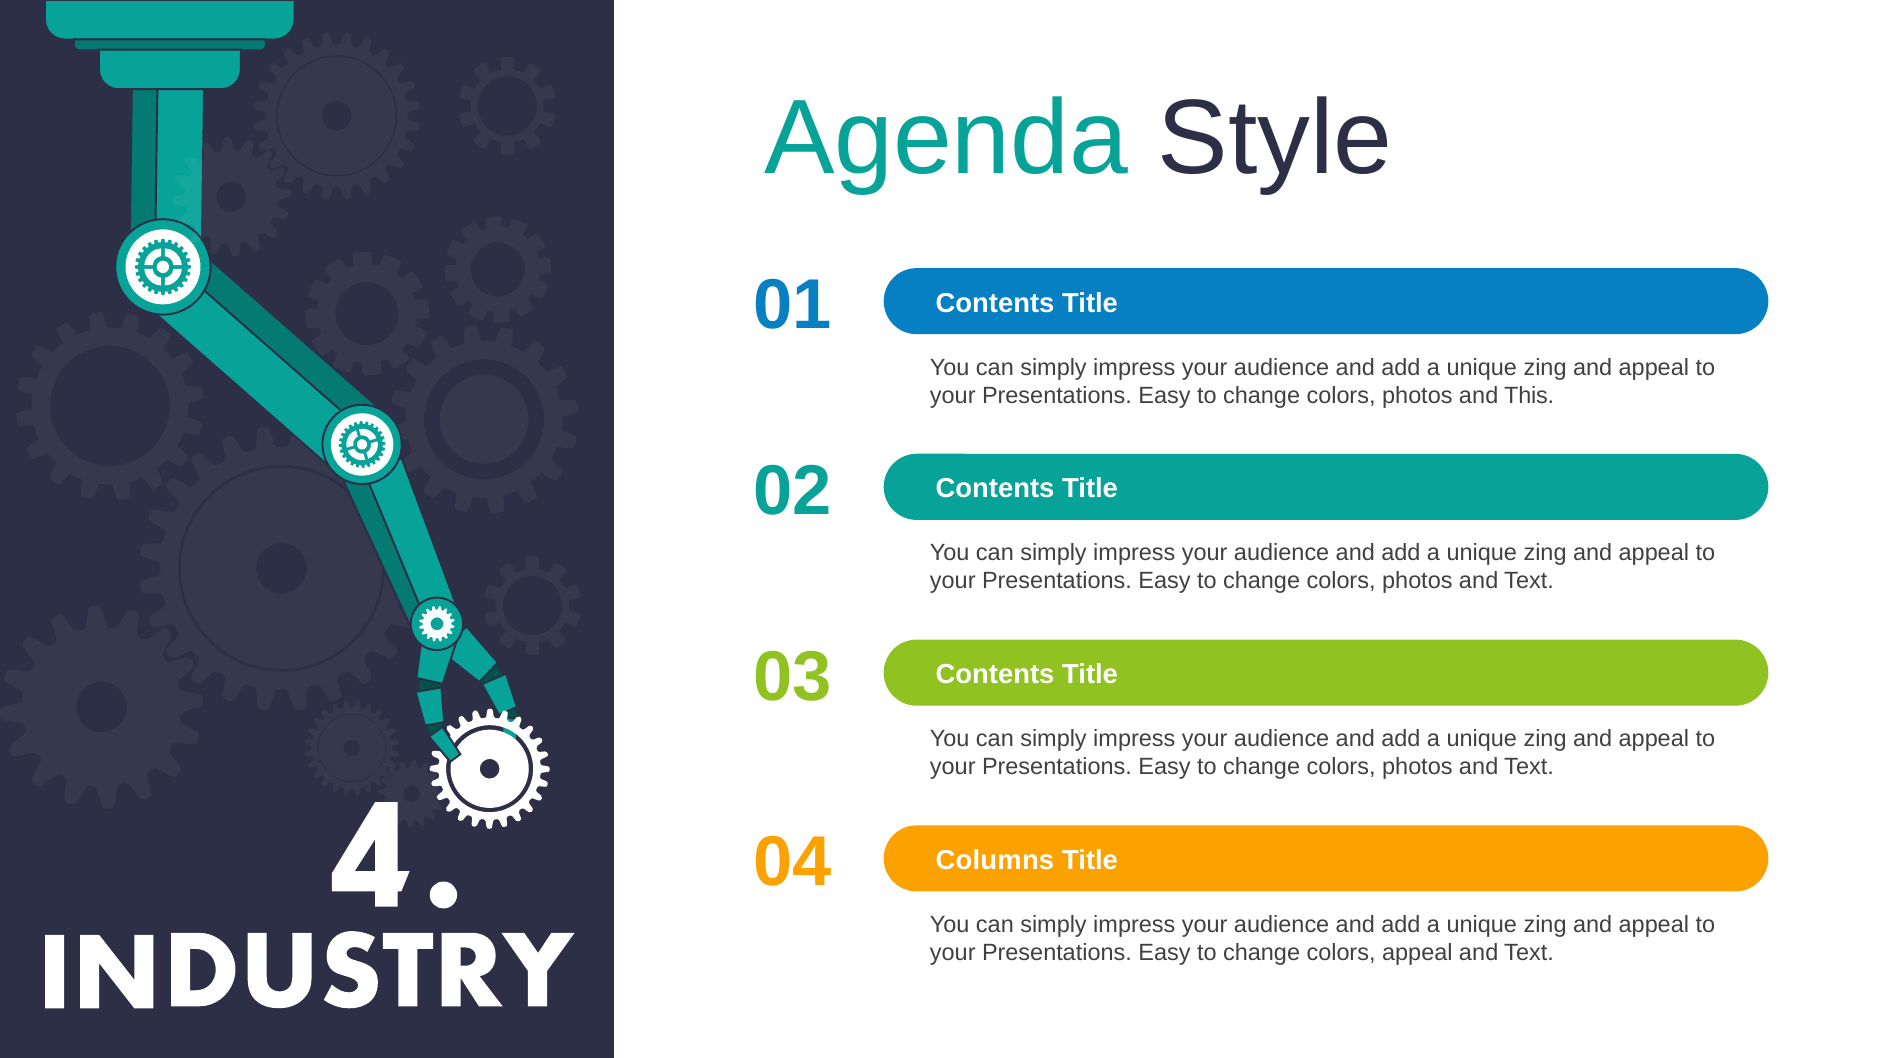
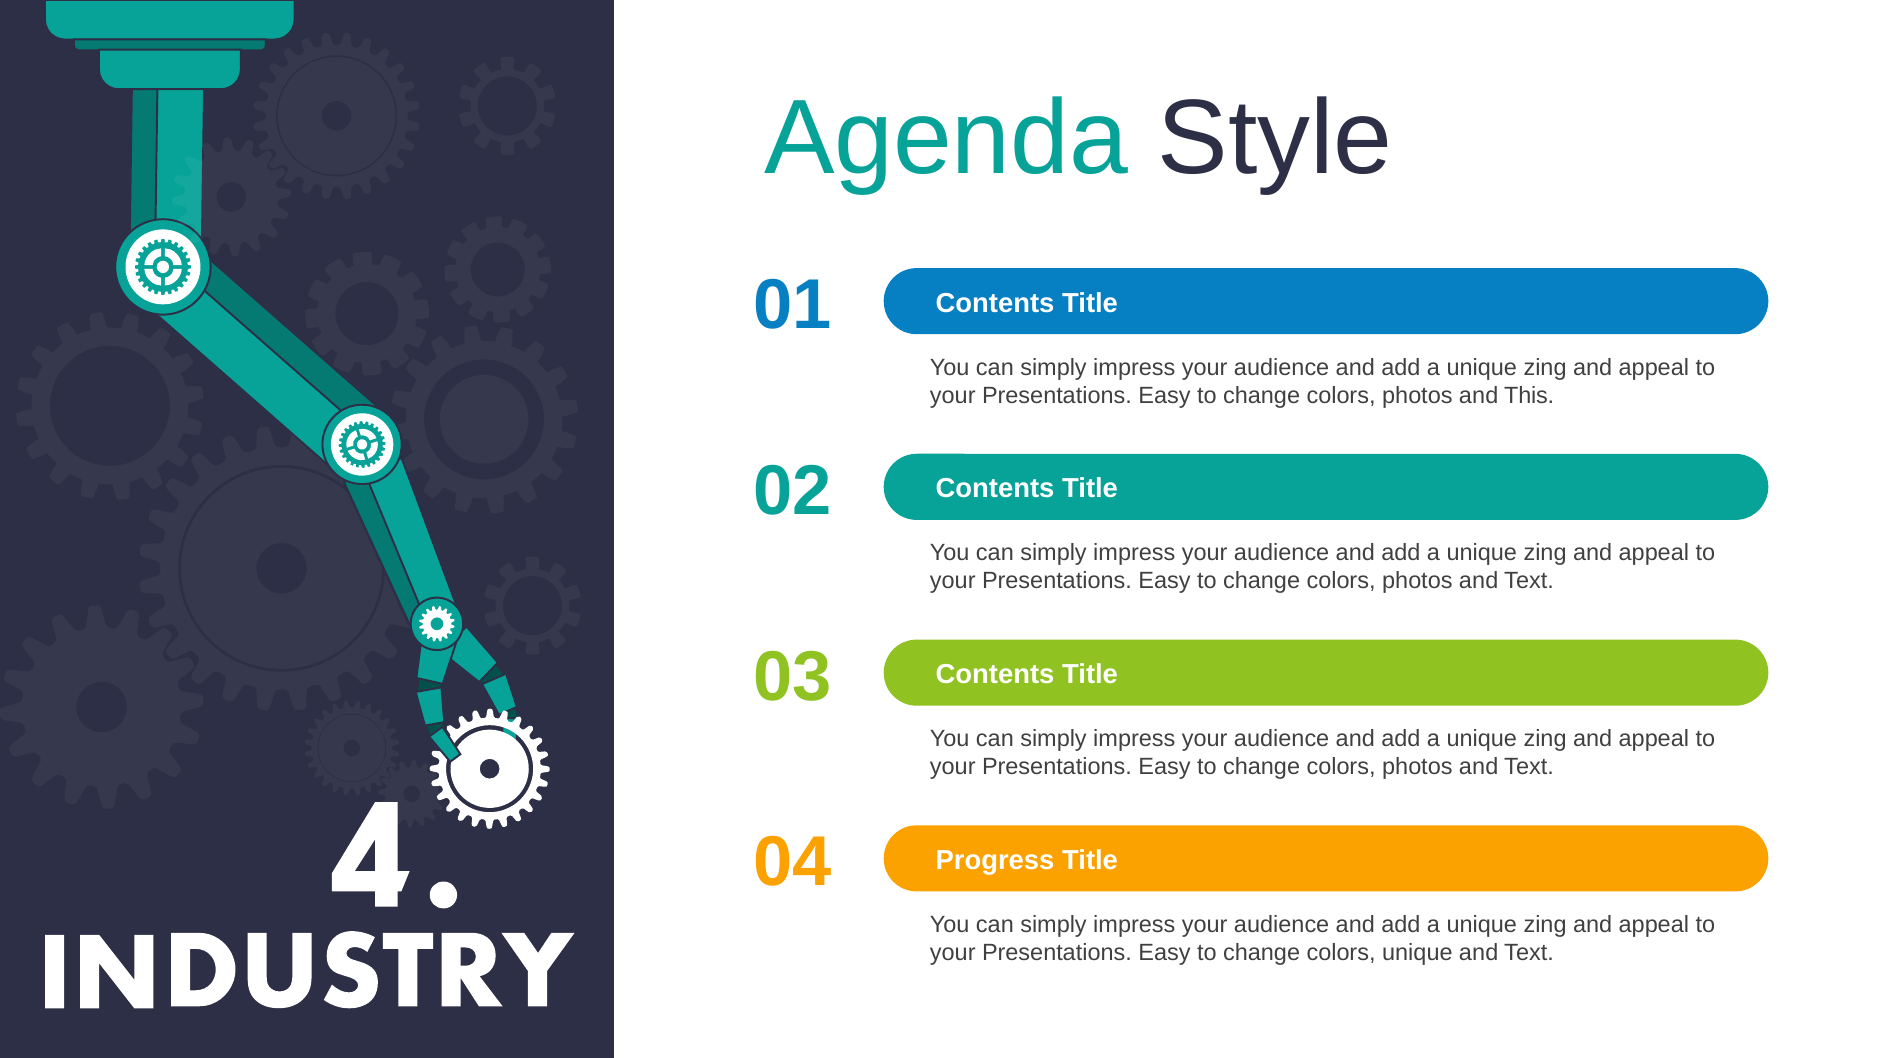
Columns: Columns -> Progress
colors appeal: appeal -> unique
